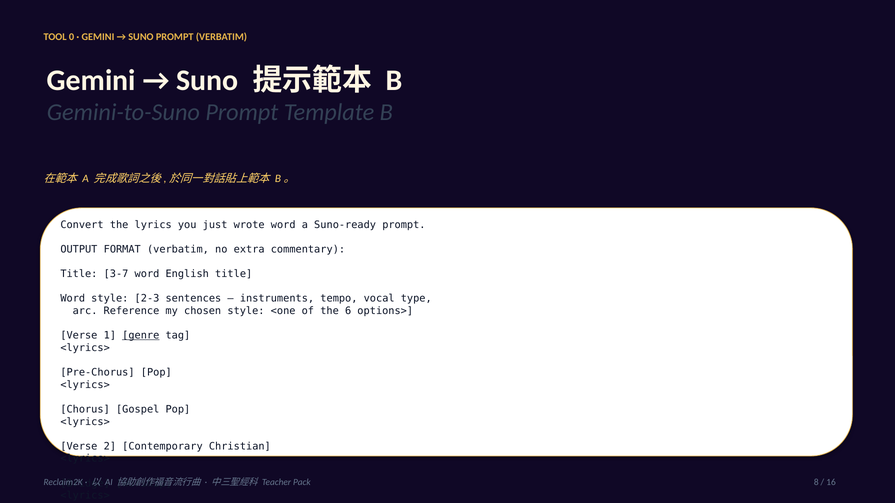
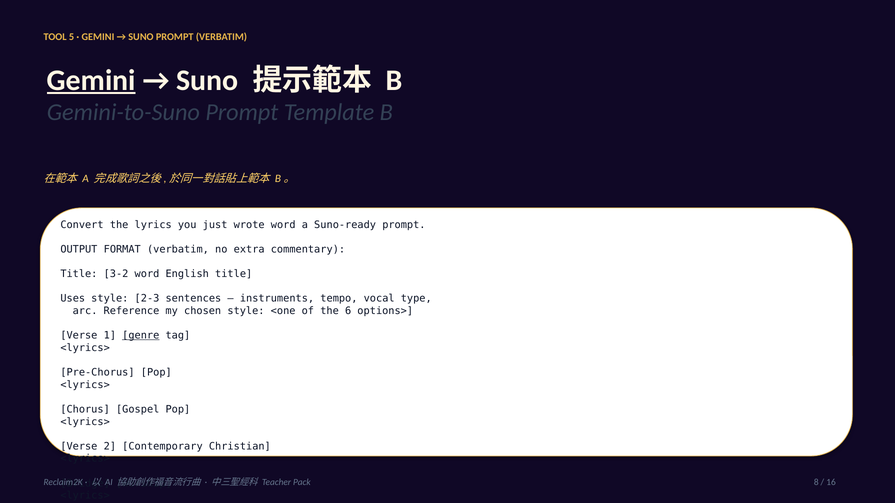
0: 0 -> 5
Gemini at (91, 80) underline: none -> present
3-7: 3-7 -> 3-2
Word at (73, 299): Word -> Uses
